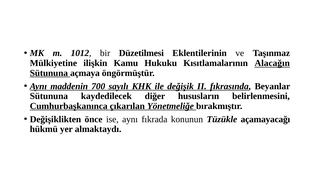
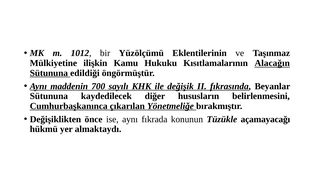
Düzetilmesi: Düzetilmesi -> Yüzölçümü
açmaya: açmaya -> edildiği
